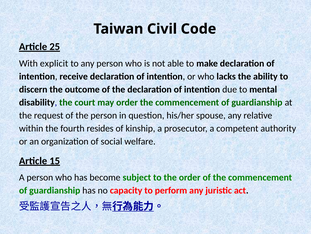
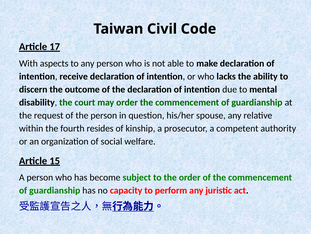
25: 25 -> 17
explicit: explicit -> aspects
